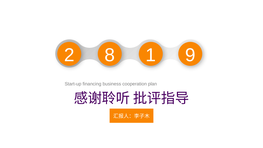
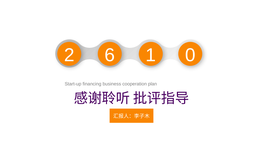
8: 8 -> 6
9: 9 -> 0
